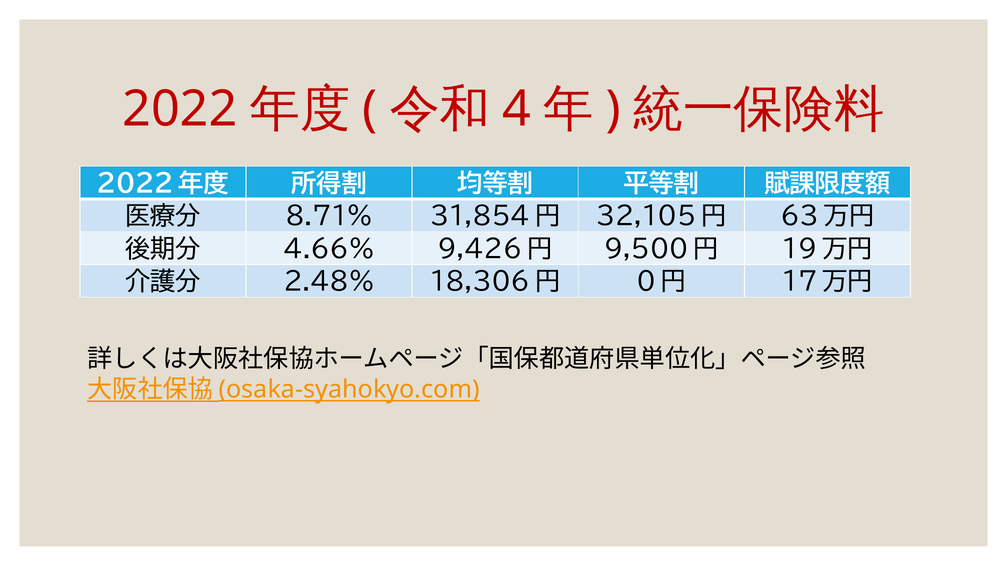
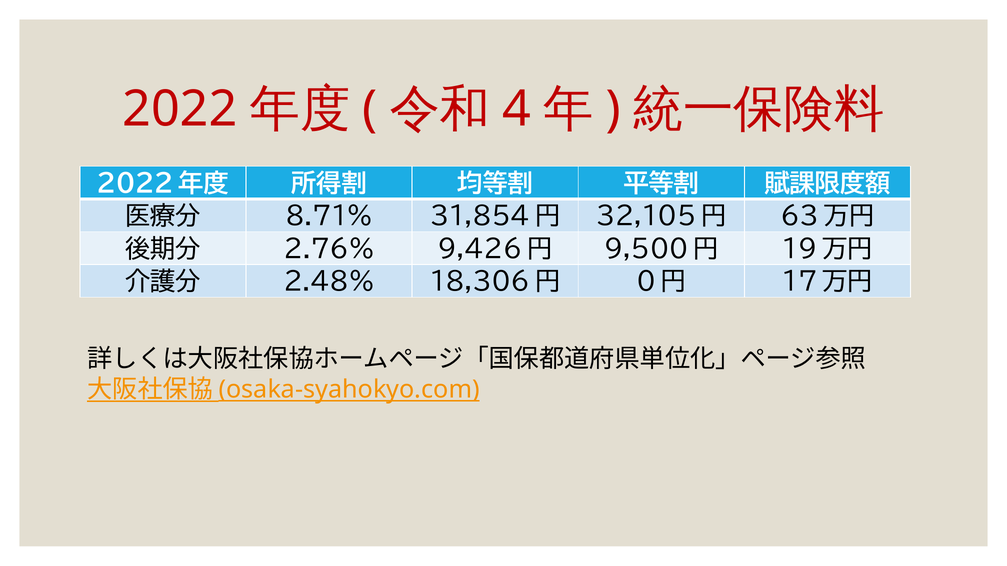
4.66%: 4.66% -> 2.76%
